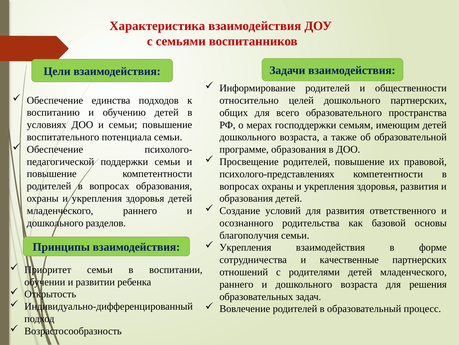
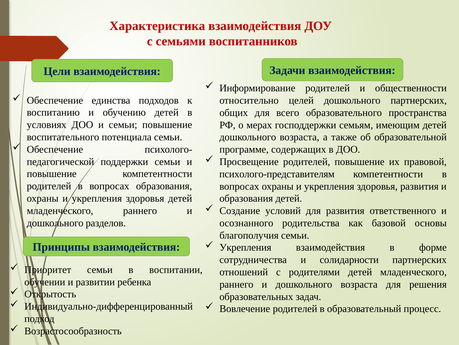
программе образования: образования -> содержащих
психолого-представлениях: психолого-представлениях -> психолого-представителям
качественные: качественные -> солидарности
